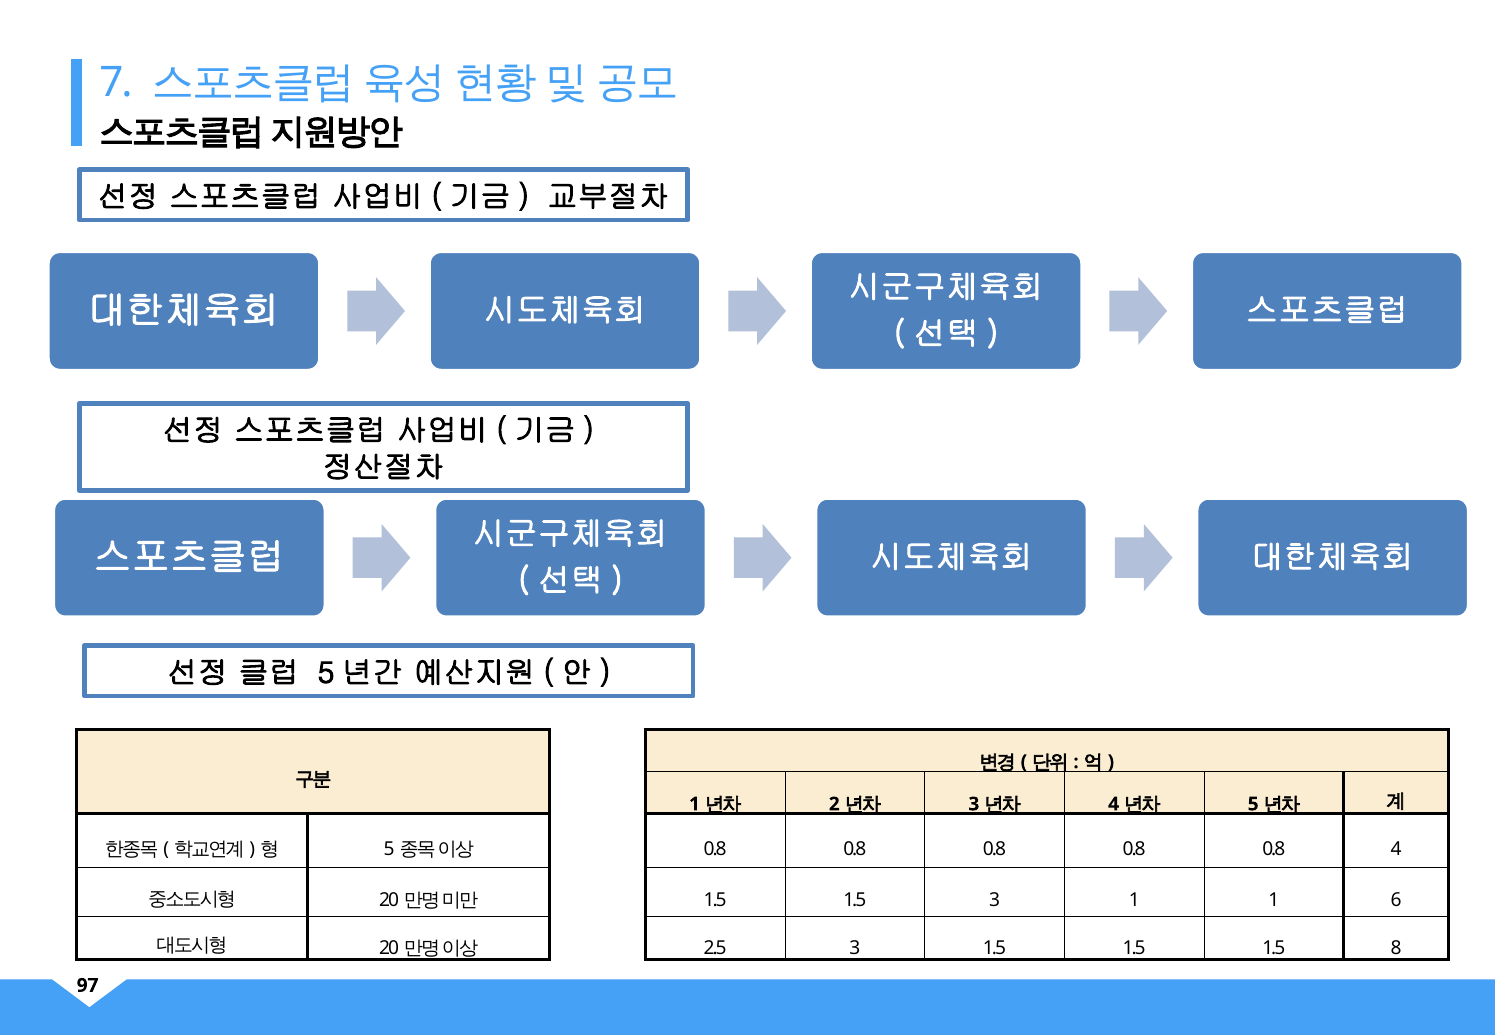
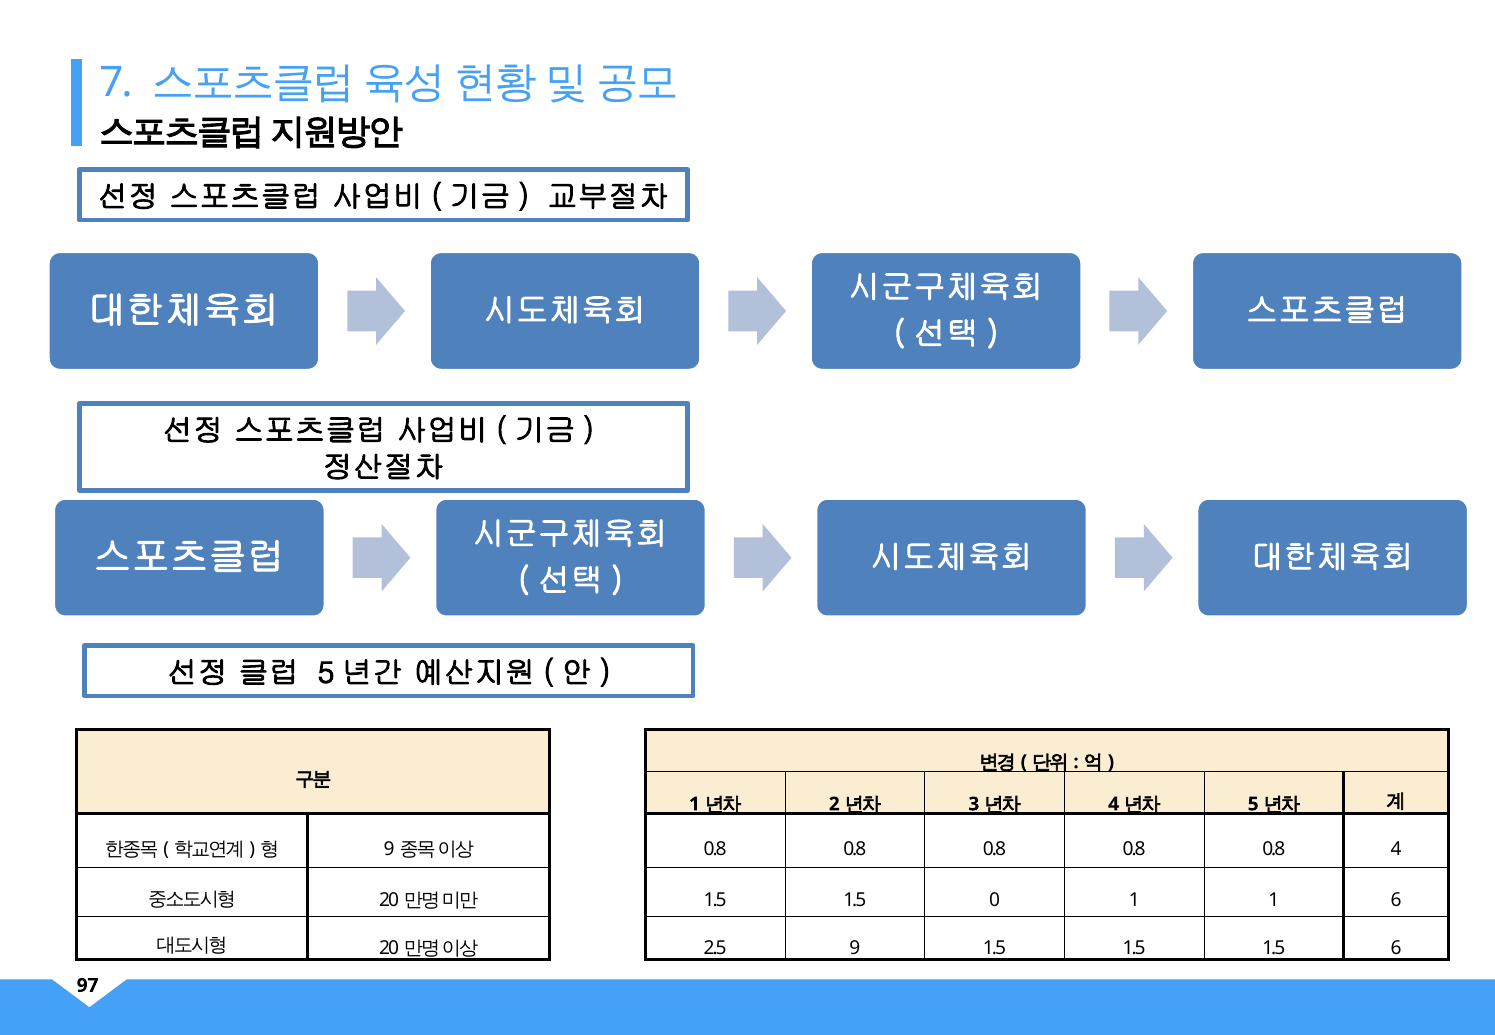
5 at (389, 849): 5 -> 9
1.5 3: 3 -> 0
2.5 3: 3 -> 9
1.5 8: 8 -> 6
